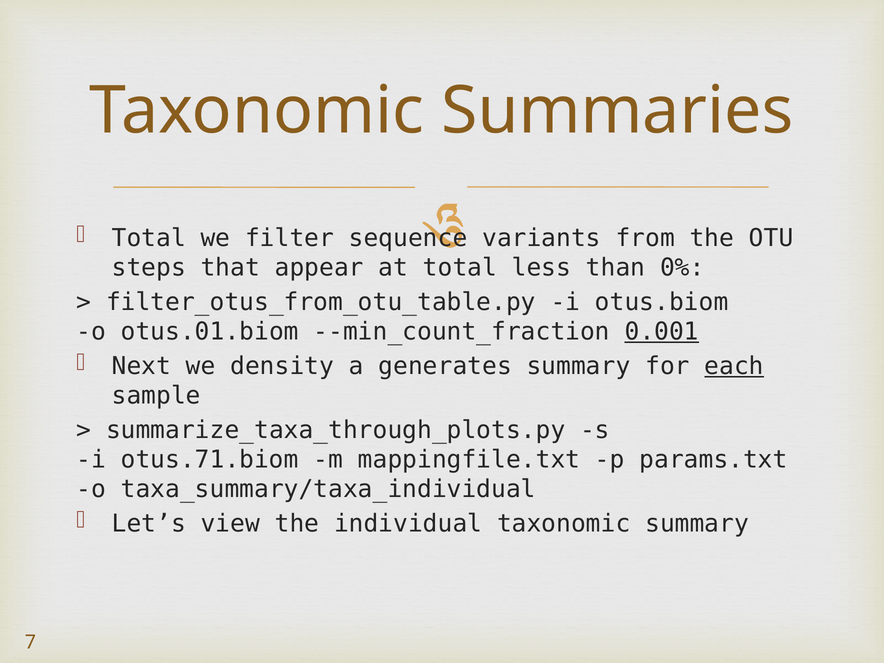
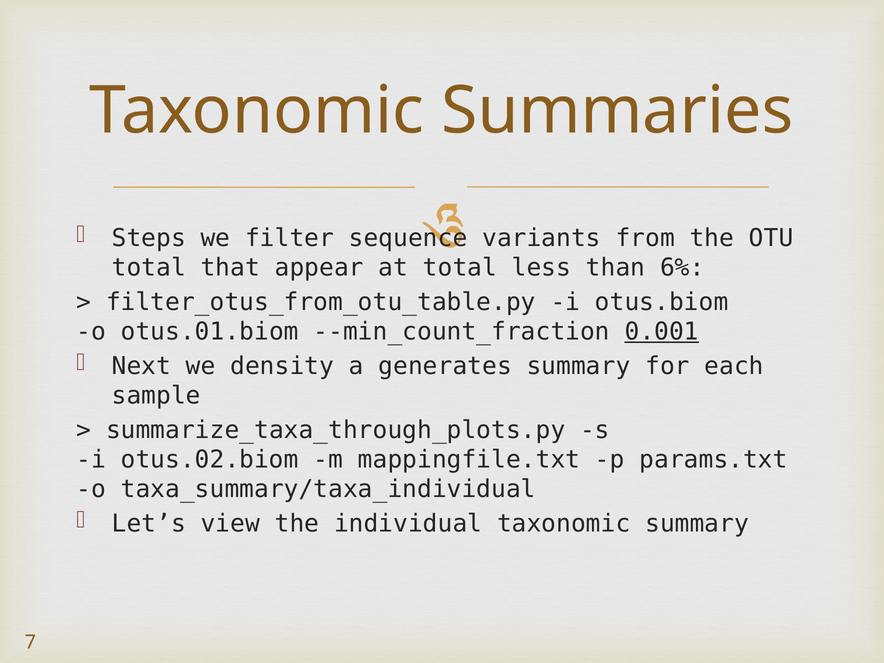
Total at (149, 238): Total -> Steps
steps at (149, 268): steps -> total
0%: 0% -> 6%
each underline: present -> none
otus.71.biom: otus.71.biom -> otus.02.biom
